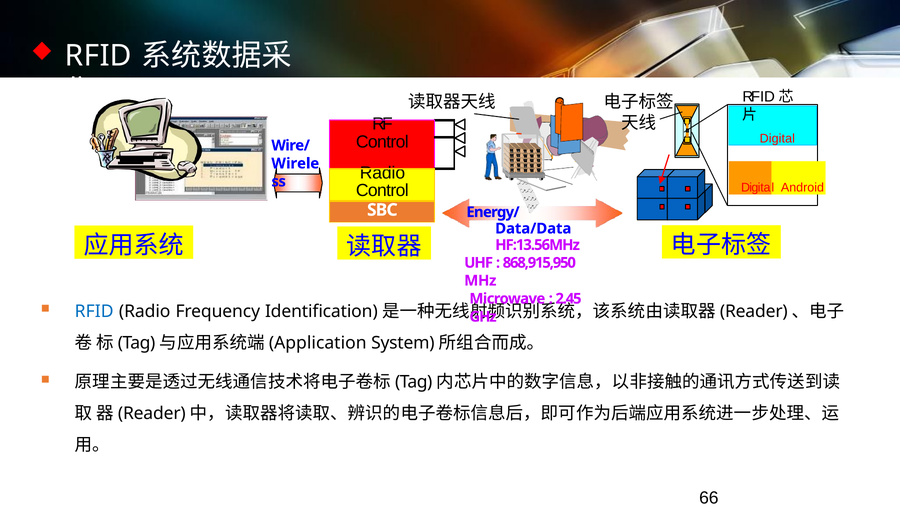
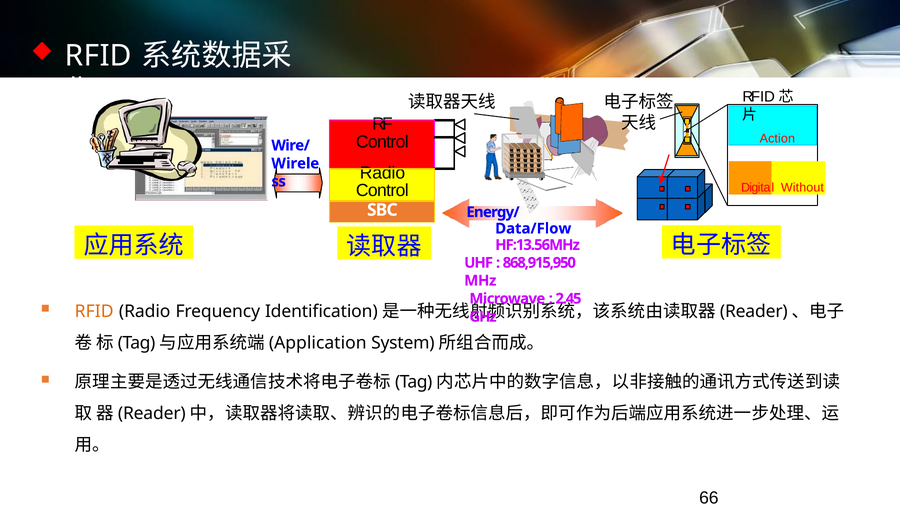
Digital at (777, 138): Digital -> Action
Android: Android -> Without
Data/Data: Data/Data -> Data/Flow
RFID at (94, 311) colour: blue -> orange
